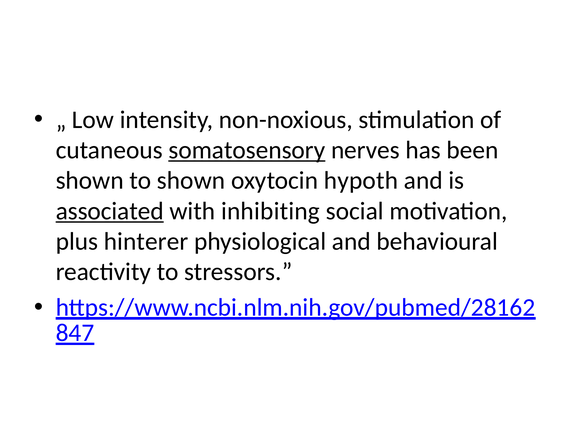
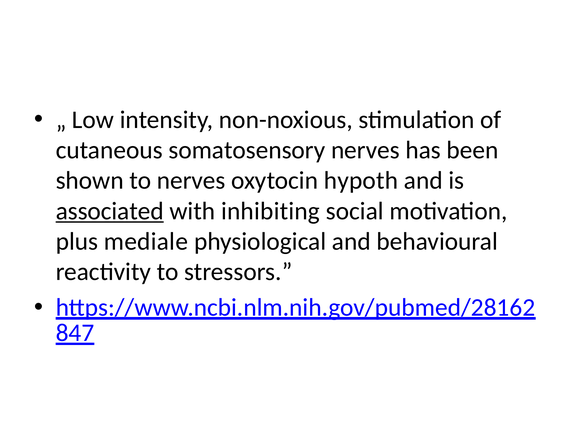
somatosensory underline: present -> none
to shown: shown -> nerves
hinterer: hinterer -> mediale
